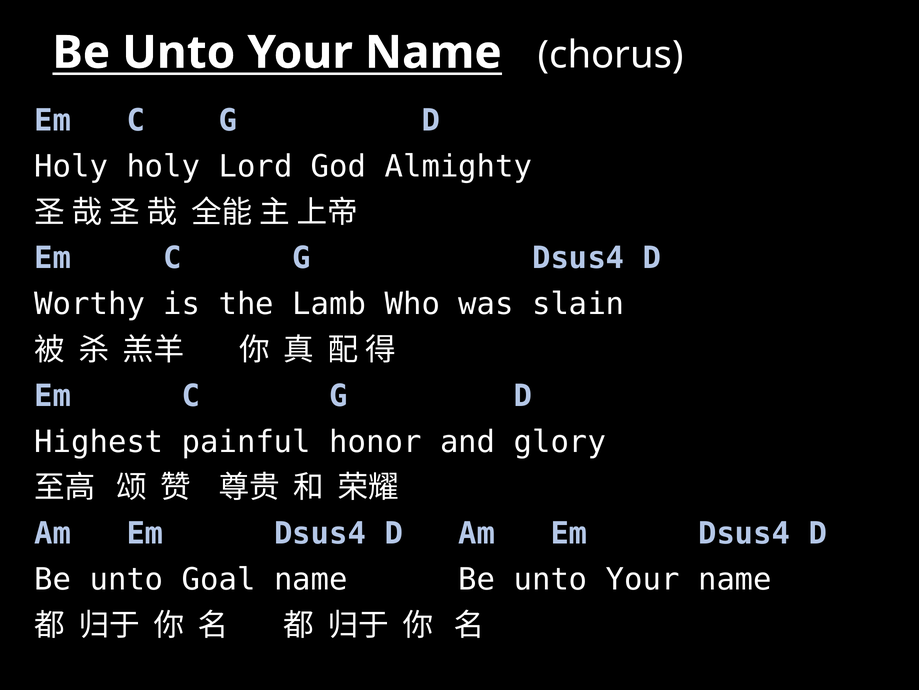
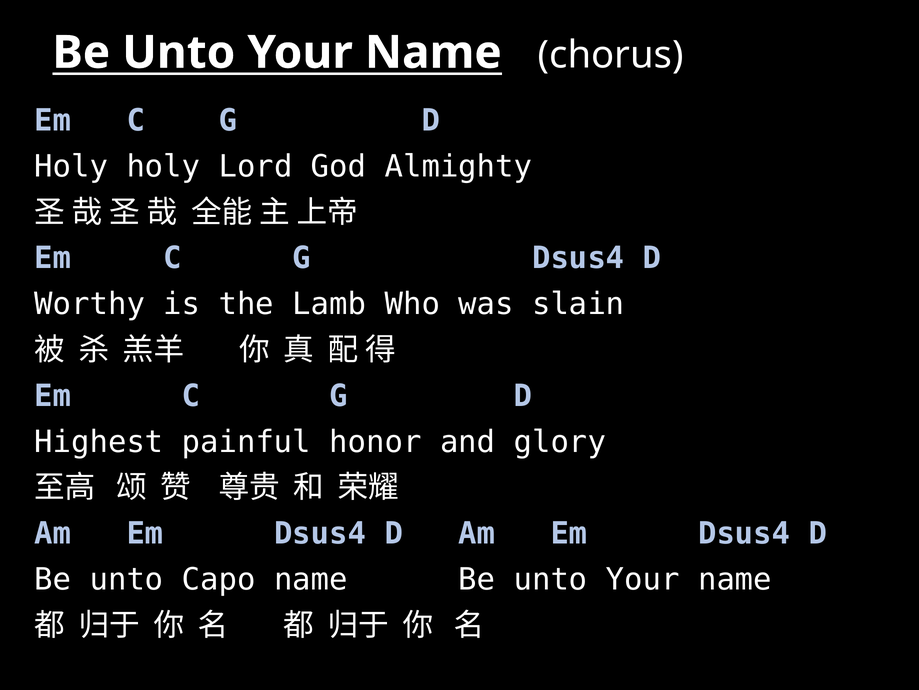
Goal: Goal -> Capo
